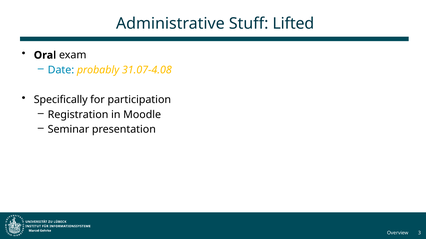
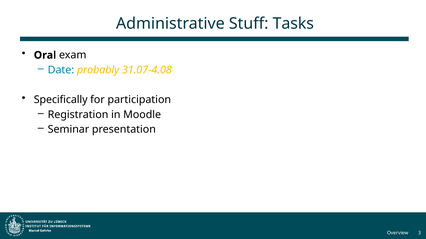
Lifted: Lifted -> Tasks
